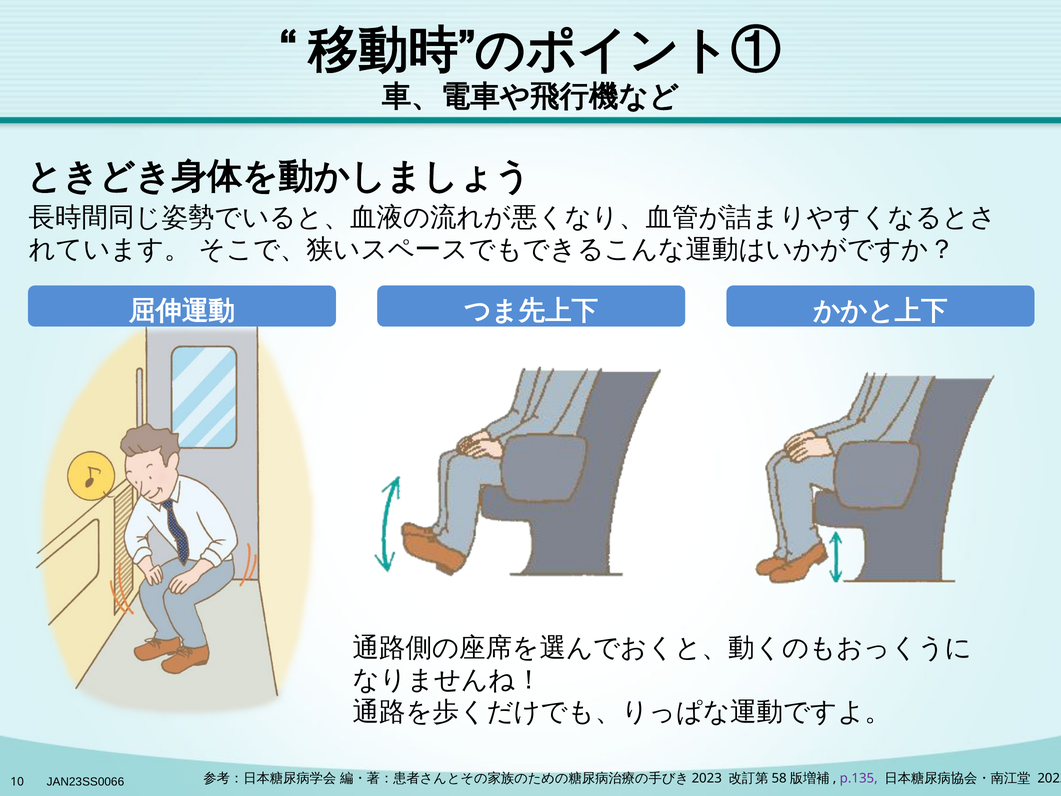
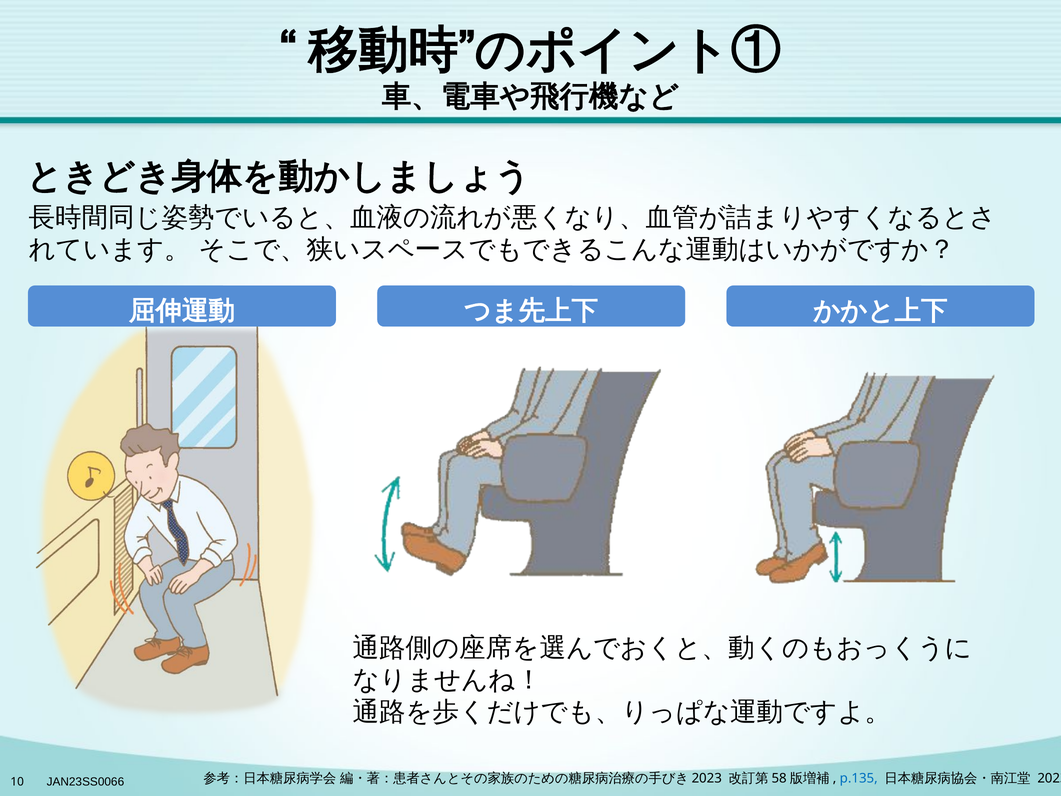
p.135 colour: purple -> blue
